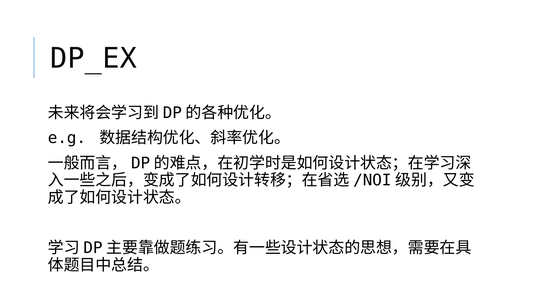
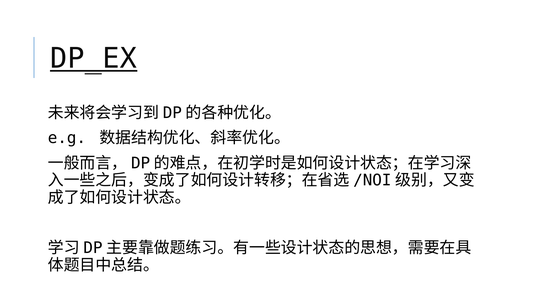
DP_EX underline: none -> present
